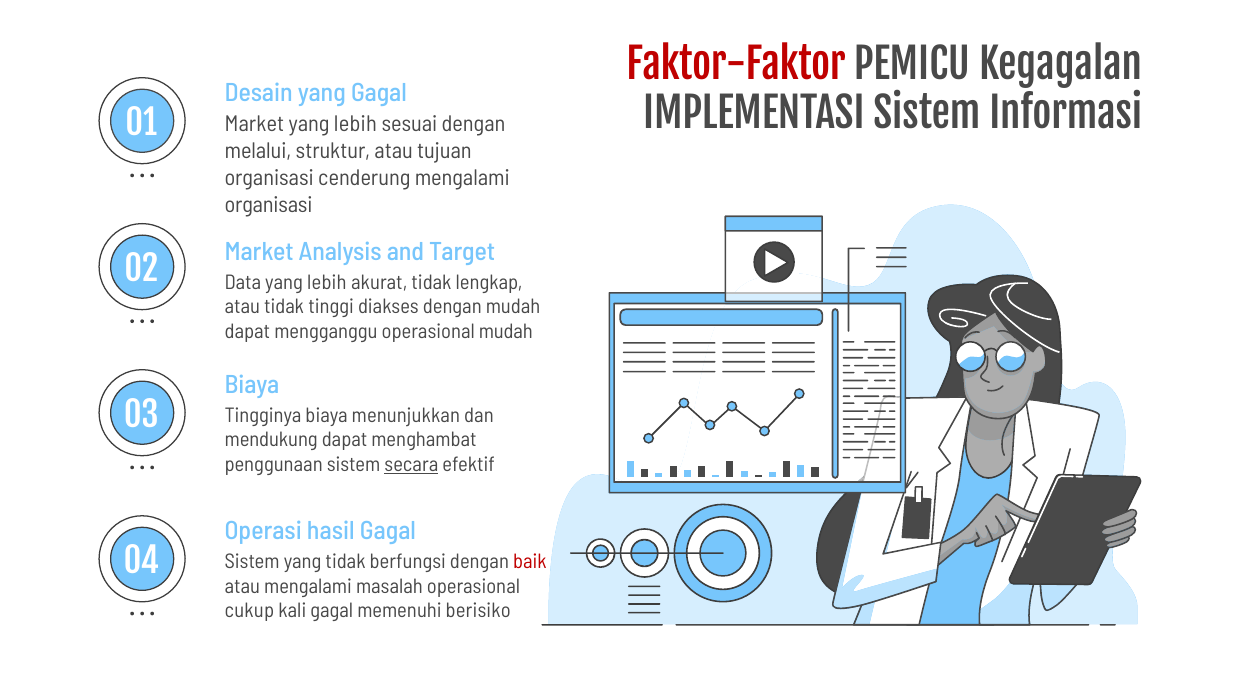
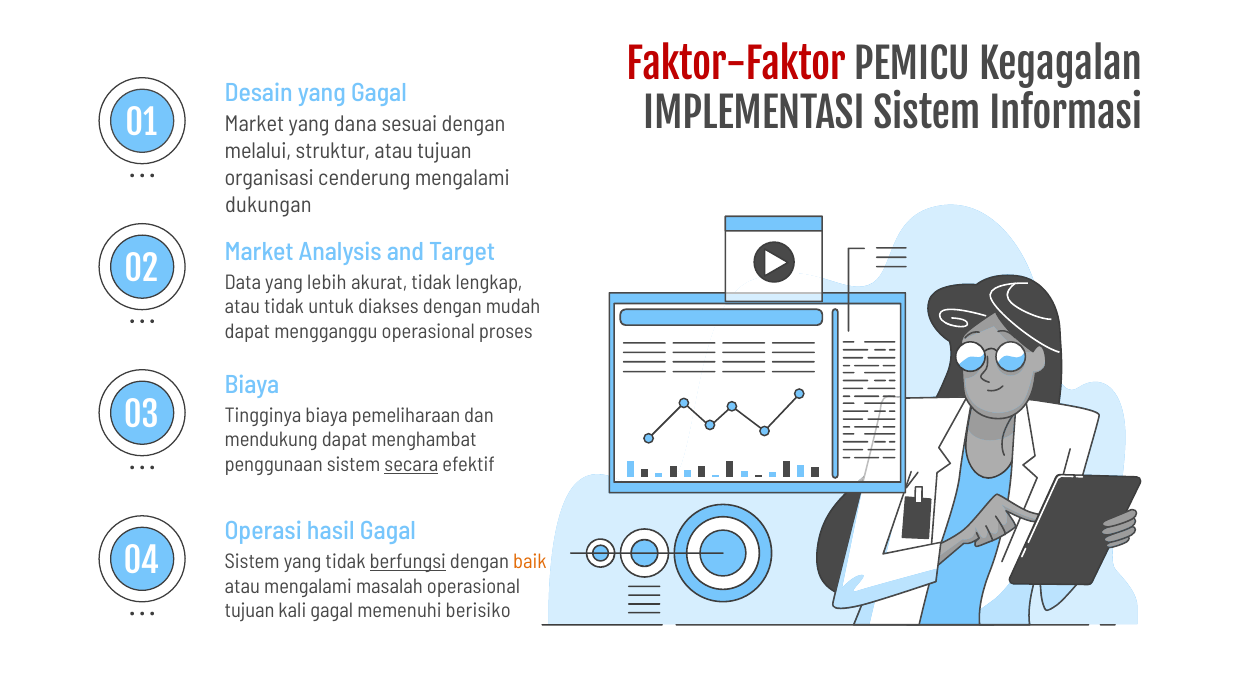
lebih at (355, 124): lebih -> dana
organisasi at (269, 205): organisasi -> dukungan
tinggi: tinggi -> untuk
operasional mudah: mudah -> proses
menunjukkan: menunjukkan -> pemeliharaan
berfungsi underline: none -> present
baik colour: red -> orange
cukup at (249, 611): cukup -> tujuan
